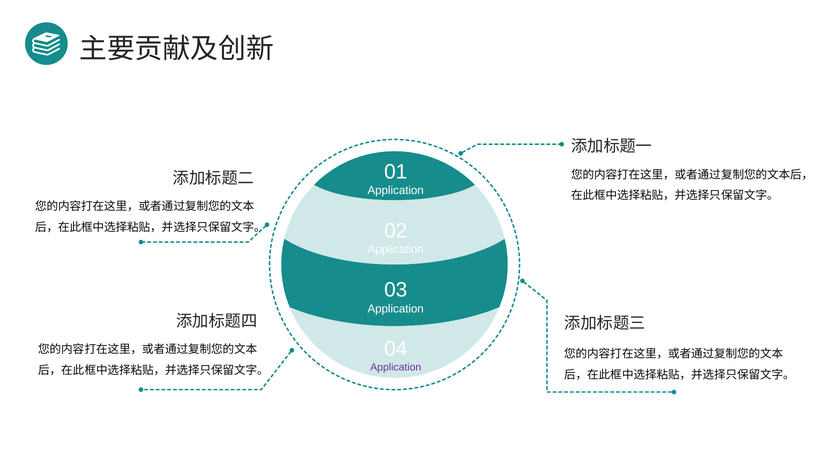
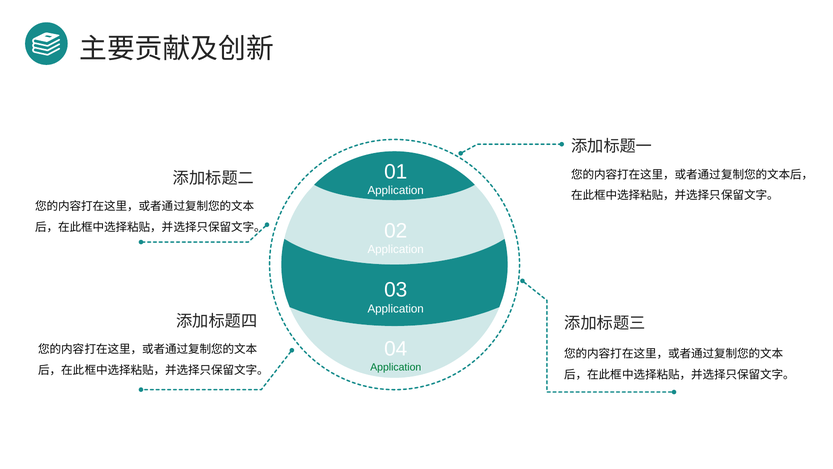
Application at (396, 367) colour: purple -> green
